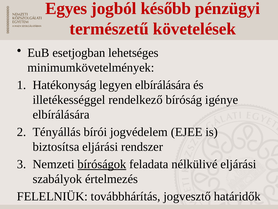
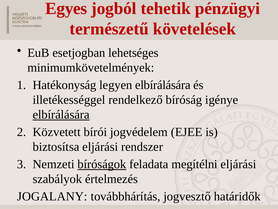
később: később -> tehetik
elbírálására at (61, 114) underline: none -> present
Tényállás: Tényállás -> Közvetett
nélkülivé: nélkülivé -> megítélni
FELELNIÜK: FELELNIÜK -> JOGALANY
